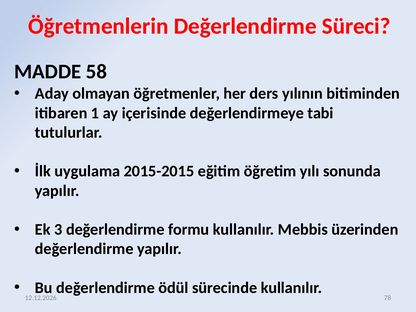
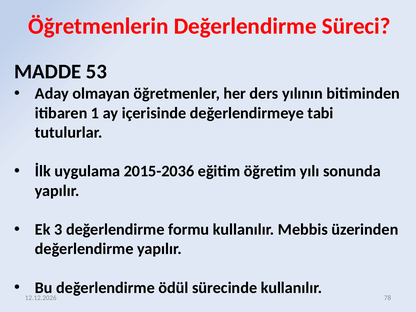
58: 58 -> 53
2015-2015: 2015-2015 -> 2015-2036
